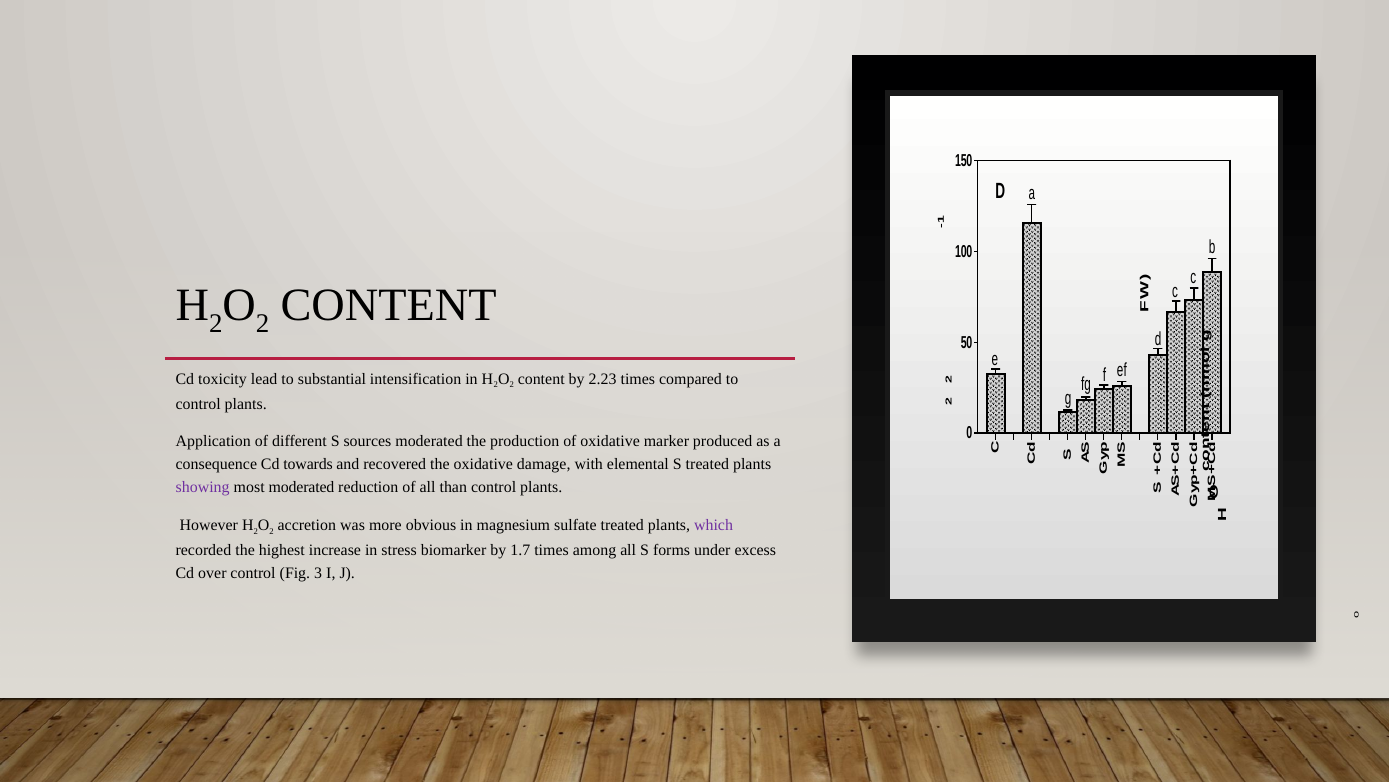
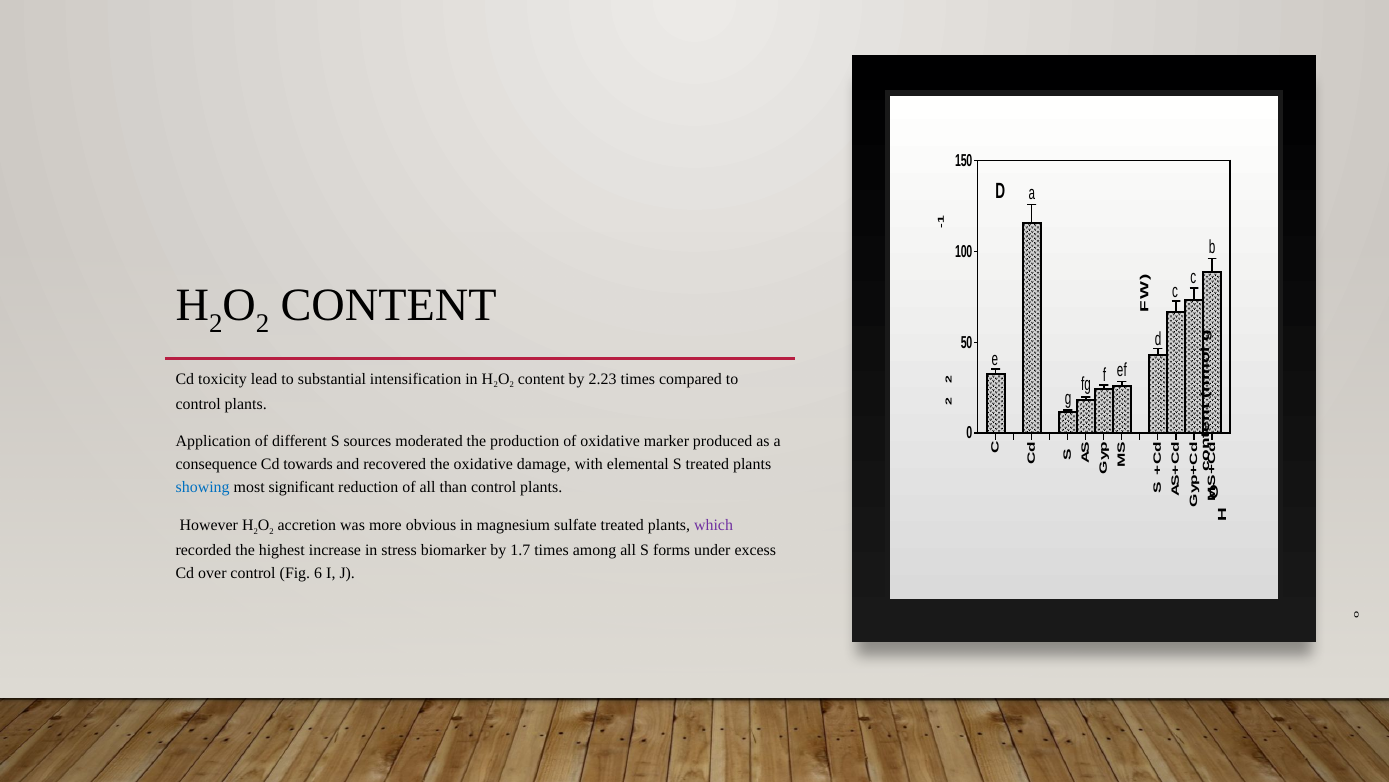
showing colour: purple -> blue
most moderated: moderated -> significant
3: 3 -> 6
